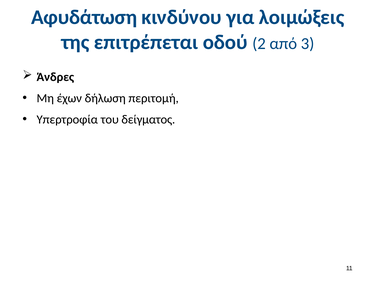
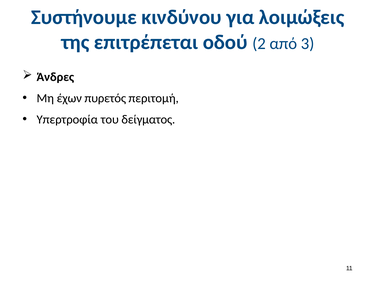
Αφυδάτωση: Αφυδάτωση -> Συστήνουμε
δήλωση: δήλωση -> πυρετός
